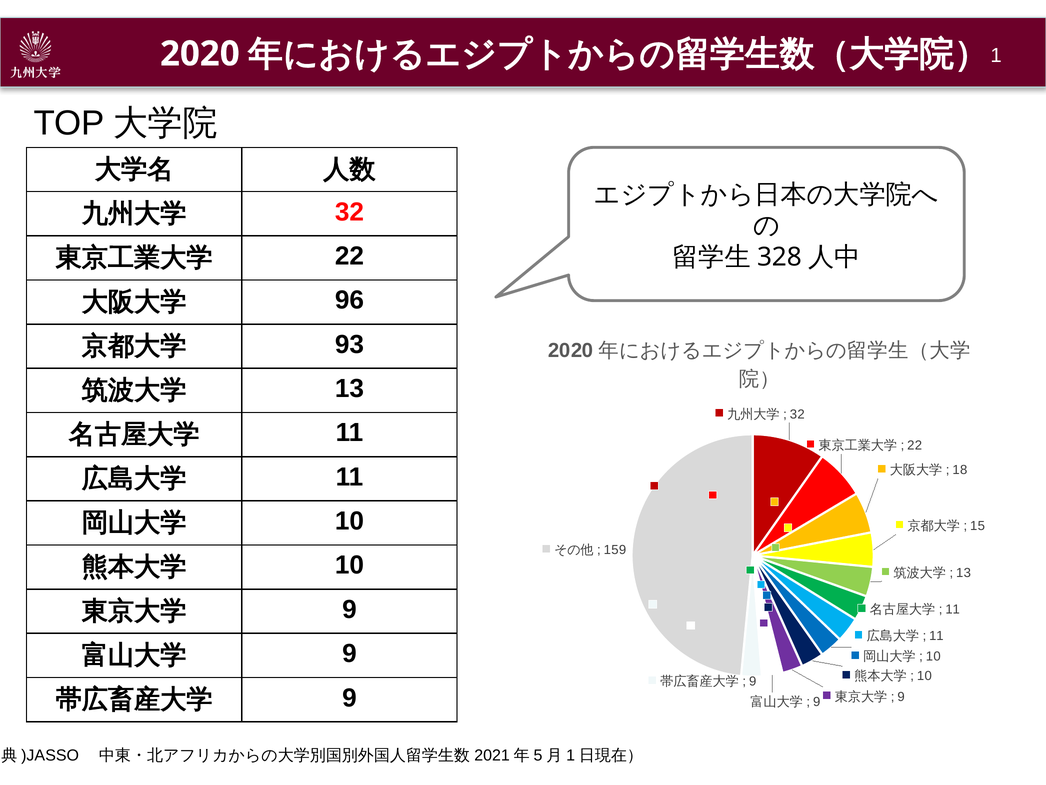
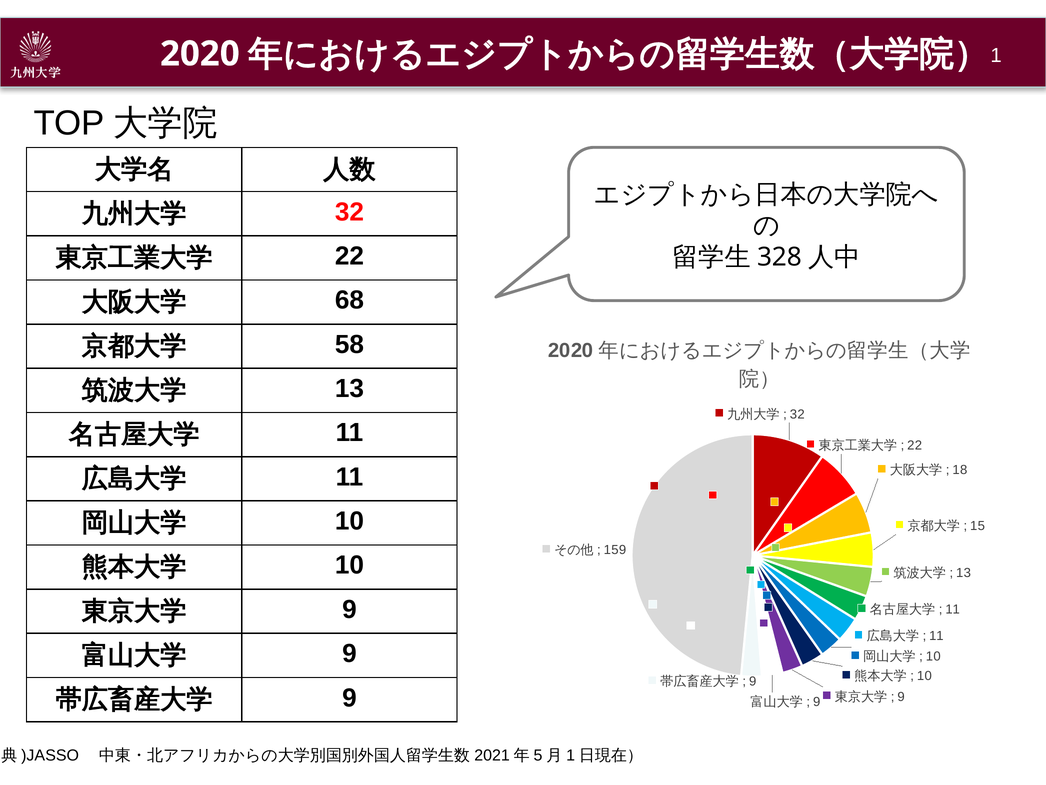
96: 96 -> 68
93: 93 -> 58
